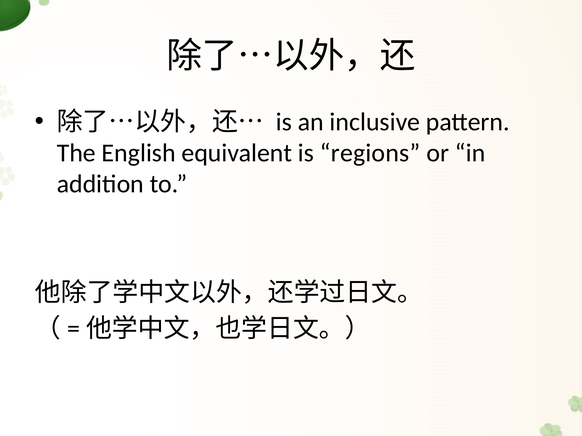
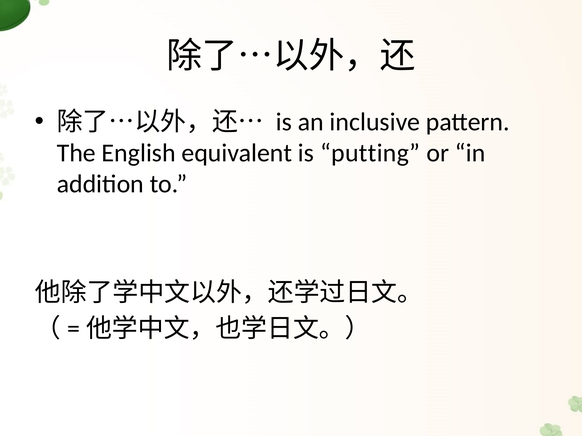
regions: regions -> putting
